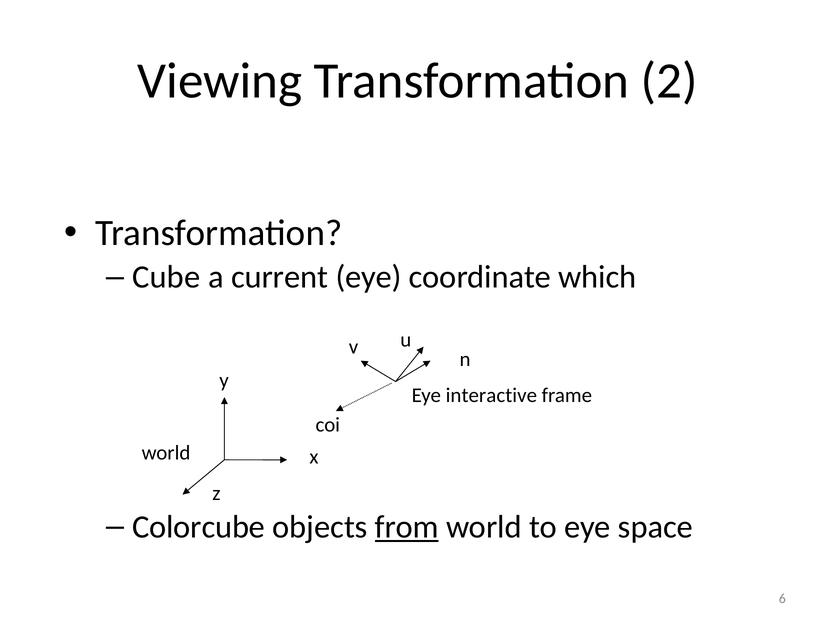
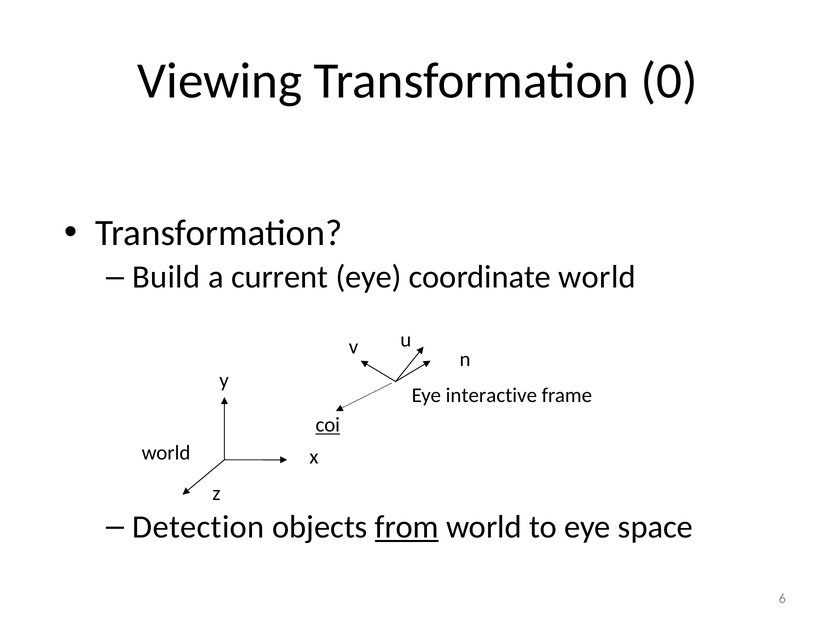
2: 2 -> 0
Cube: Cube -> Build
coordinate which: which -> world
coi underline: none -> present
Colorcube: Colorcube -> Detection
